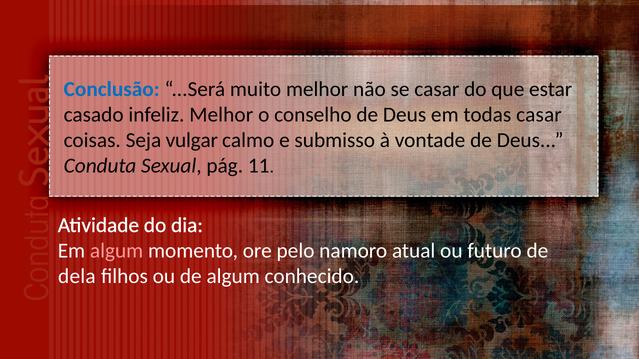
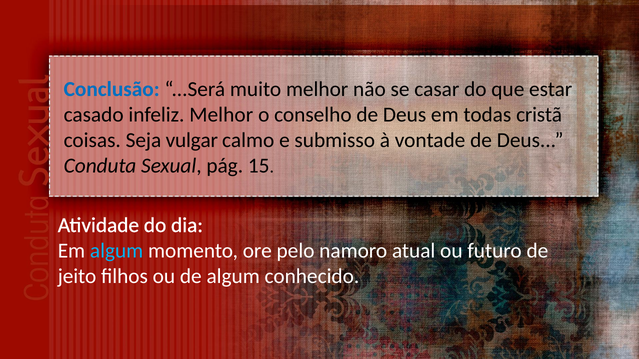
todas casar: casar -> cristã
11: 11 -> 15
algum at (117, 251) colour: pink -> light blue
dela: dela -> jeito
